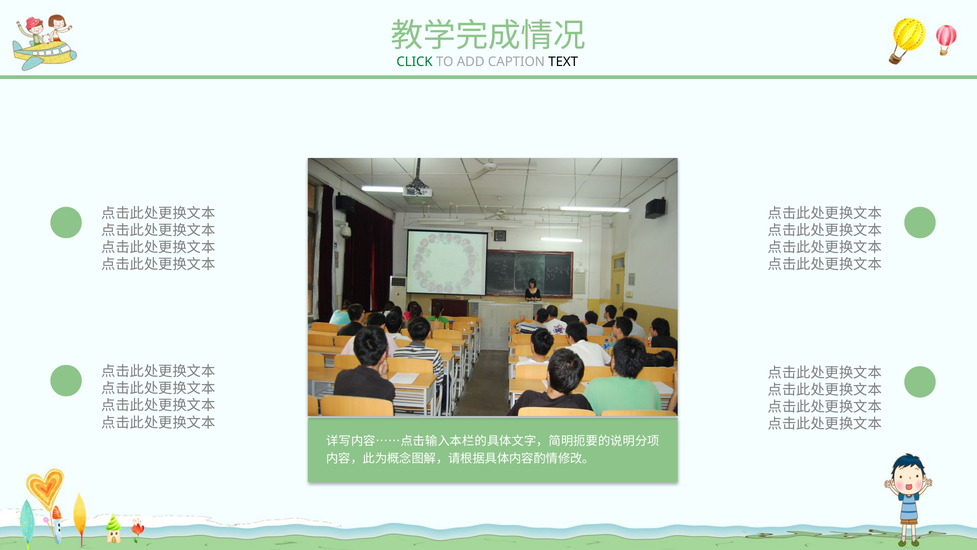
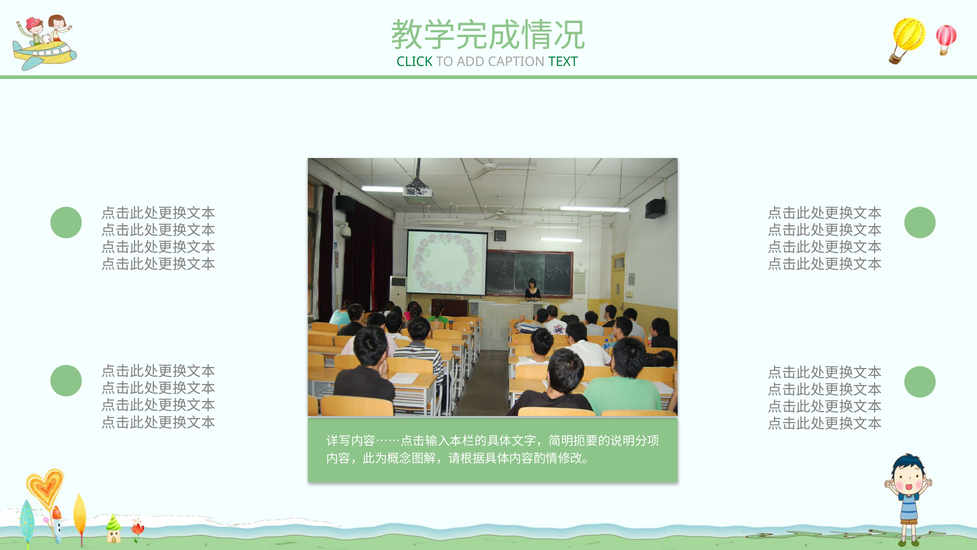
TEXT colour: black -> green
